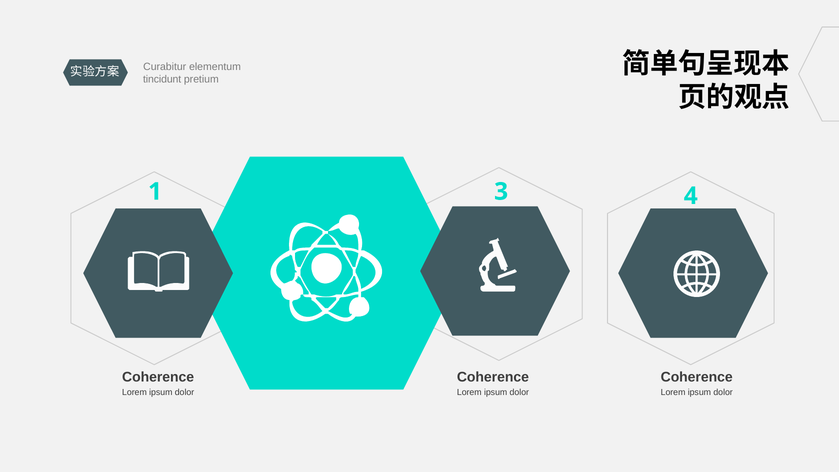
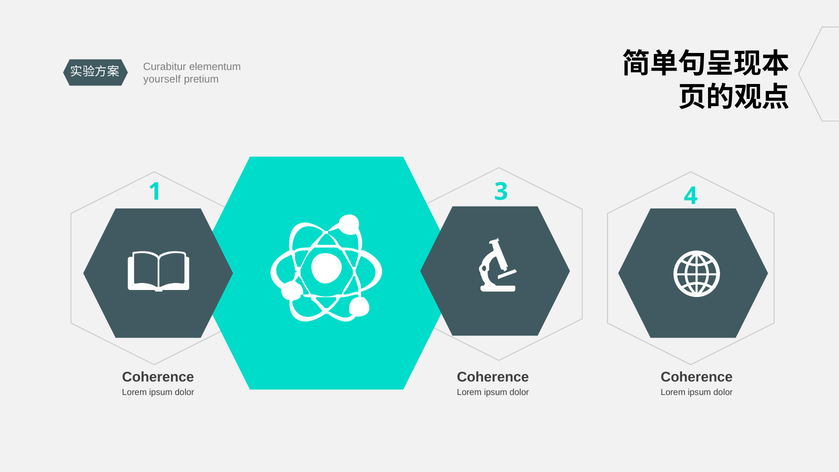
tincidunt: tincidunt -> yourself
